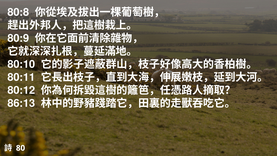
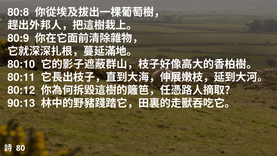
86:13: 86:13 -> 90:13
